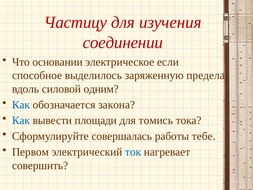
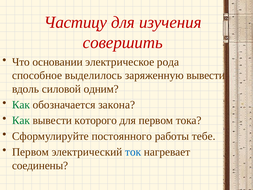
соединении: соединении -> совершить
если: если -> рода
заряженную предела: предела -> вывести
Как at (21, 105) colour: blue -> green
Как at (21, 120) colour: blue -> green
площади: площади -> которого
для томись: томись -> первом
совершалась: совершалась -> постоянного
совершить: совершить -> соединены
